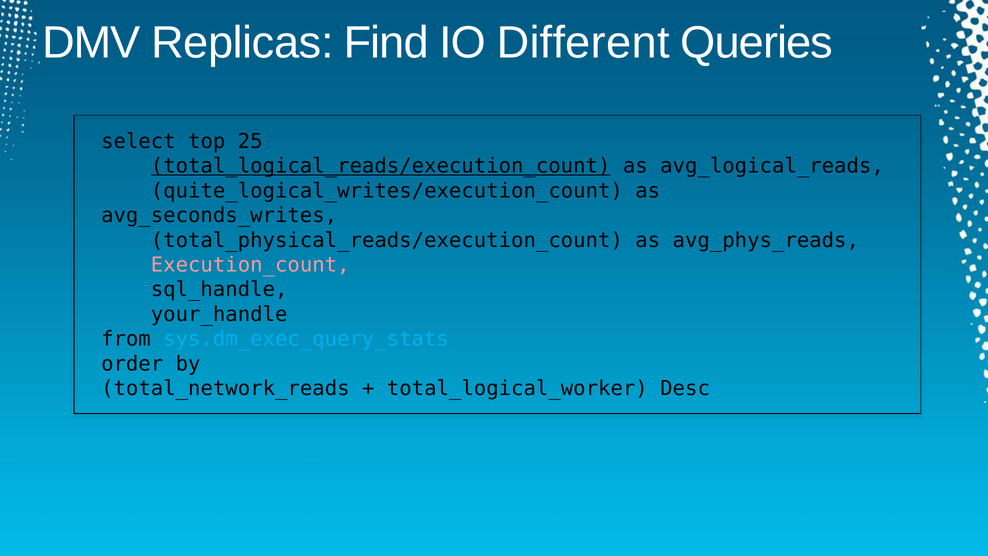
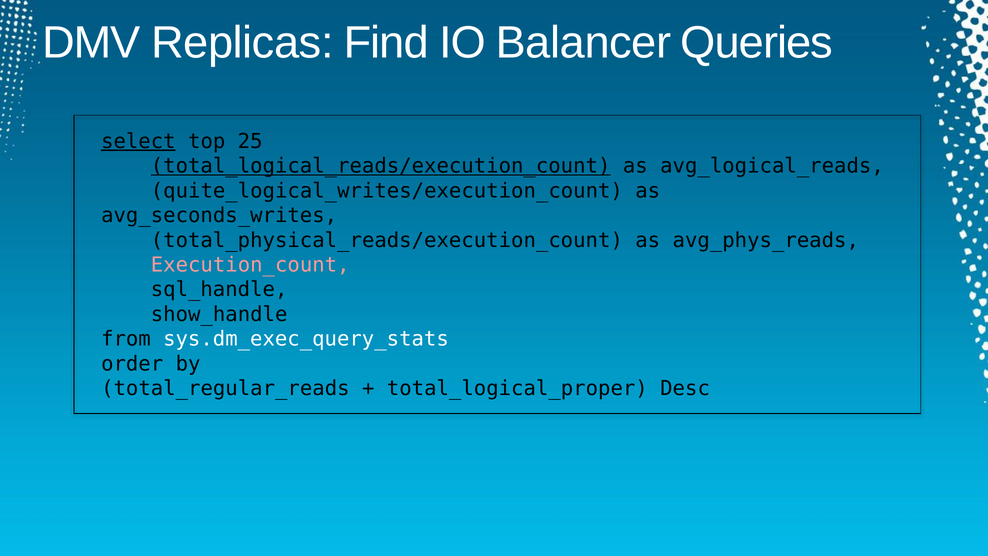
Different: Different -> Balancer
select underline: none -> present
your_handle: your_handle -> show_handle
sys.dm_exec_query_stats colour: light blue -> white
total_network_reads: total_network_reads -> total_regular_reads
total_logical_worker: total_logical_worker -> total_logical_proper
